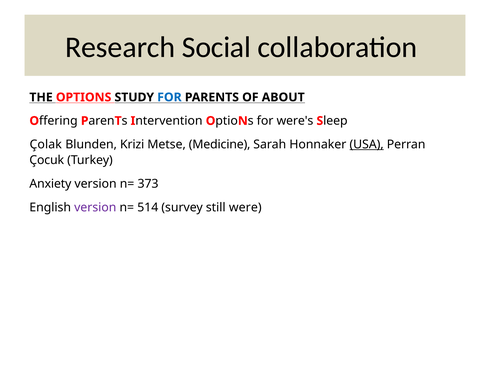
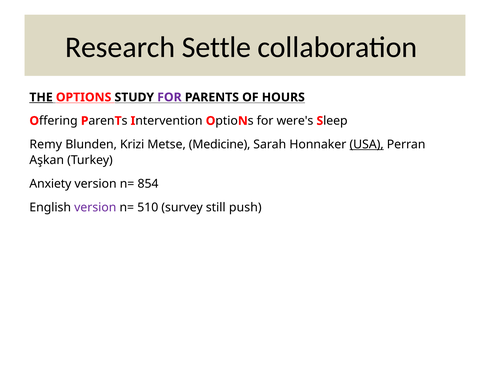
Social: Social -> Settle
THE underline: none -> present
FOR at (169, 97) colour: blue -> purple
ABOUT: ABOUT -> HOURS
Çolak: Çolak -> Remy
Çocuk: Çocuk -> Aşkan
373: 373 -> 854
514: 514 -> 510
were: were -> push
